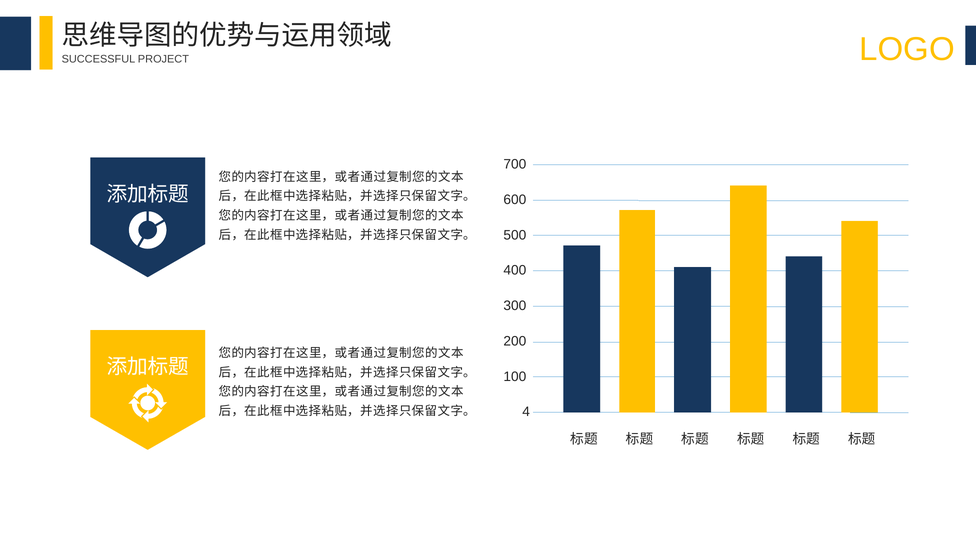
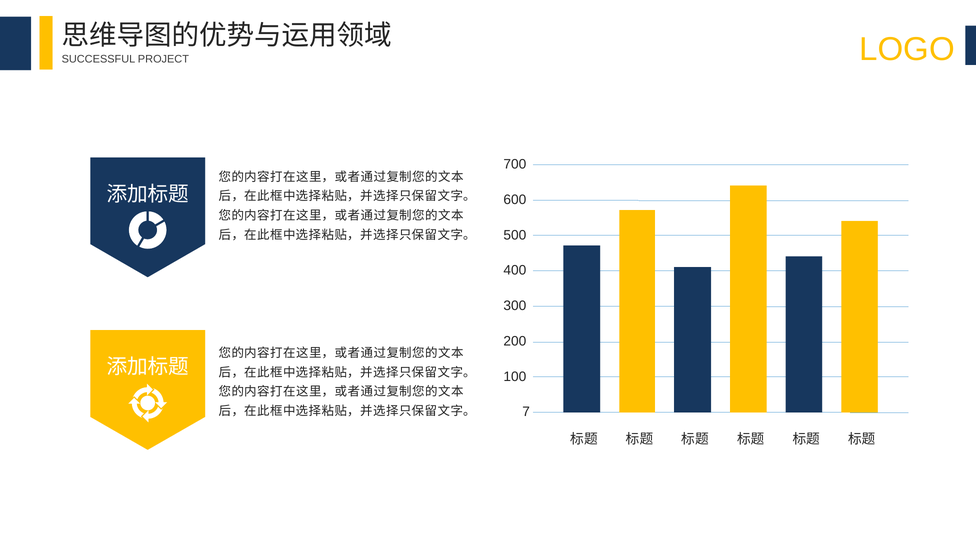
4: 4 -> 7
